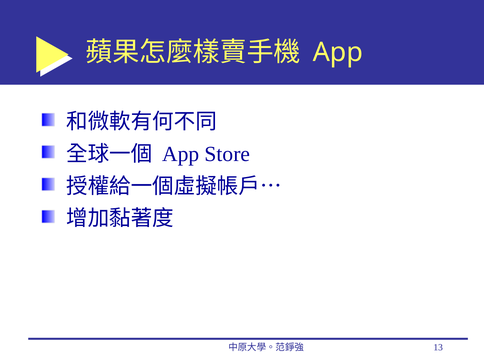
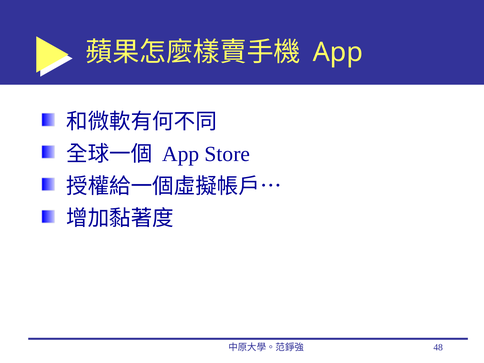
13: 13 -> 48
